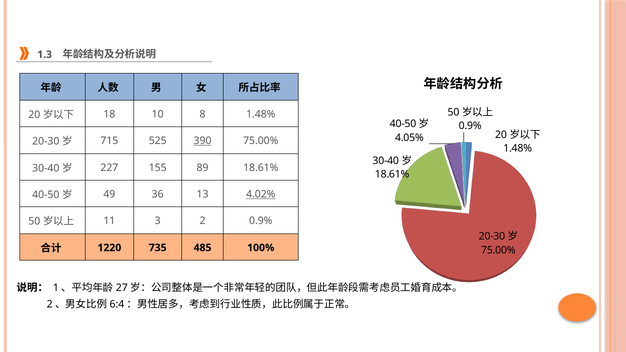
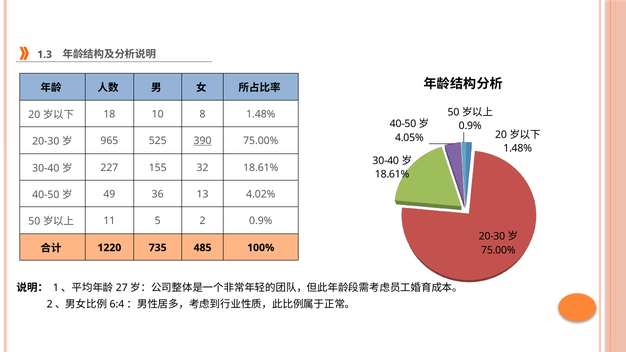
715: 715 -> 965
89: 89 -> 32
4.02% underline: present -> none
3: 3 -> 5
